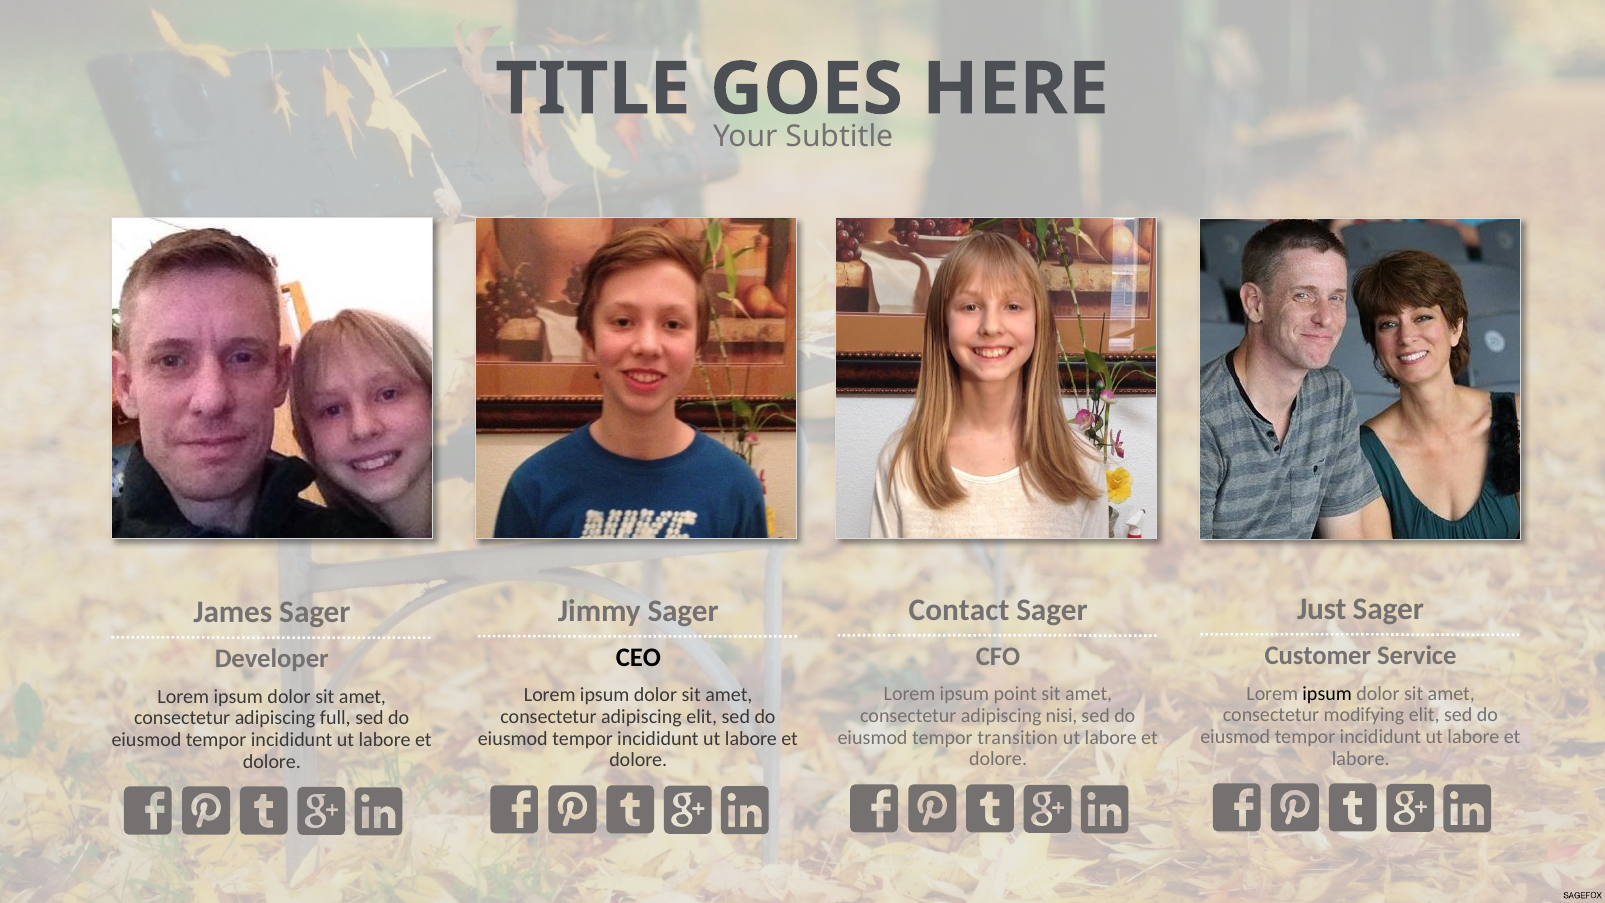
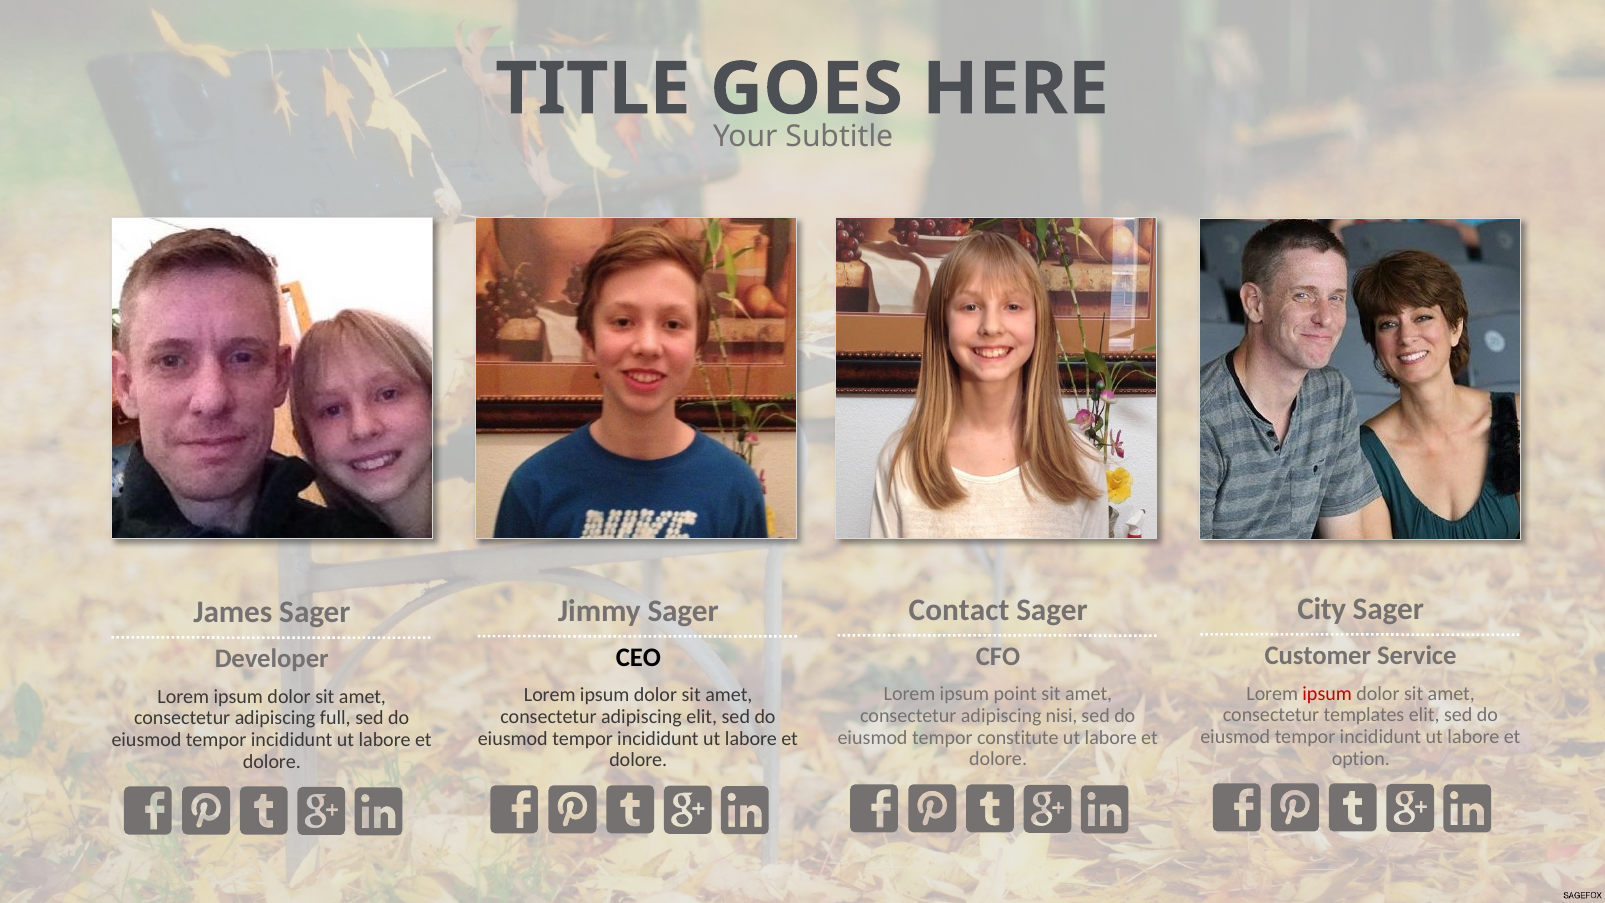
Just: Just -> City
ipsum at (1327, 693) colour: black -> red
modifying: modifying -> templates
transition: transition -> constitute
labore at (1361, 758): labore -> option
